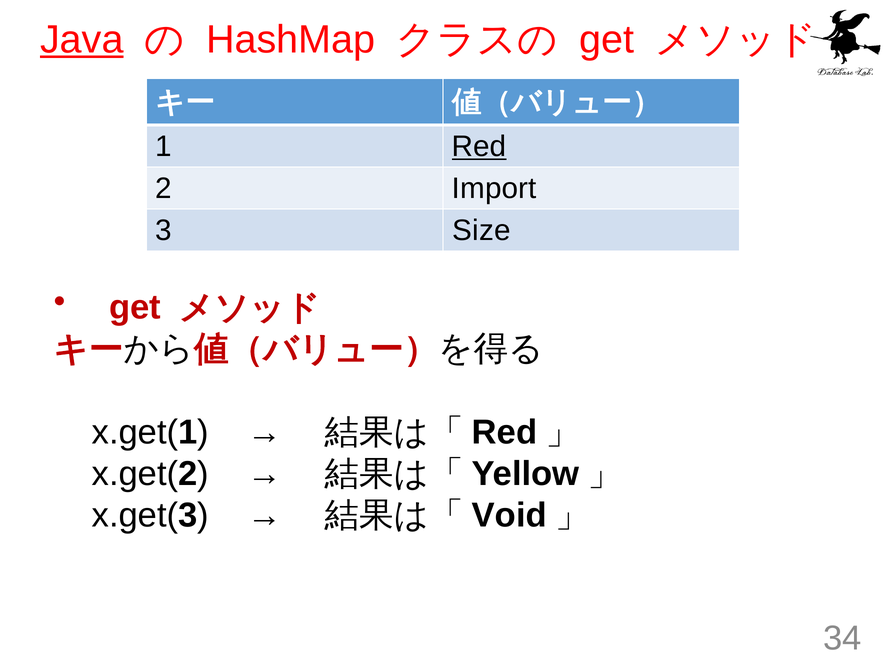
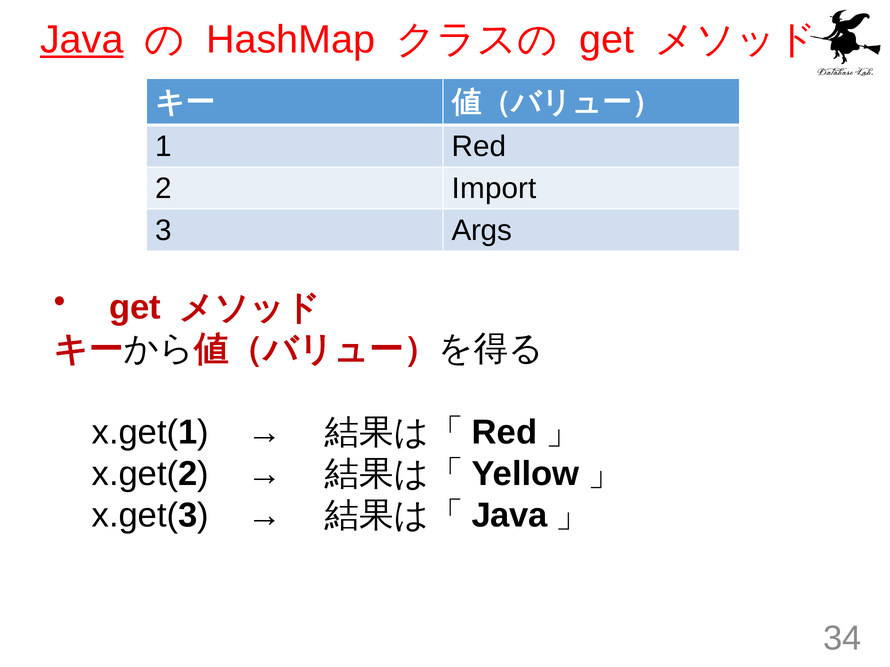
Red at (479, 147) underline: present -> none
Size: Size -> Args
Void at (509, 516): Void -> Java
